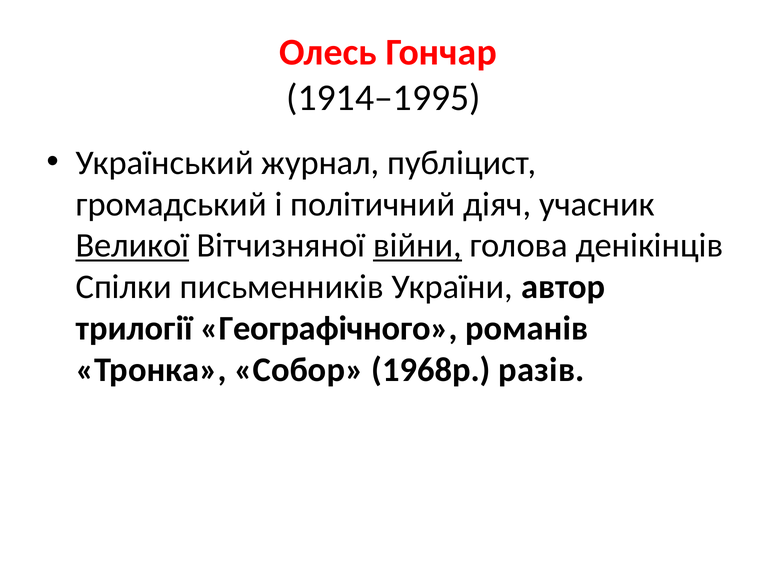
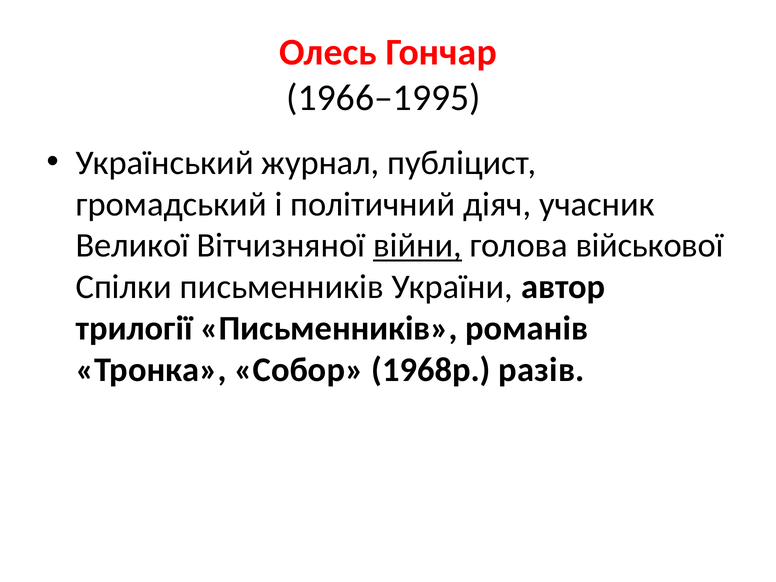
1914–1995: 1914–1995 -> 1966–1995
Великої underline: present -> none
денікінців: денікінців -> військової
трилогії Географічного: Географічного -> Письменників
